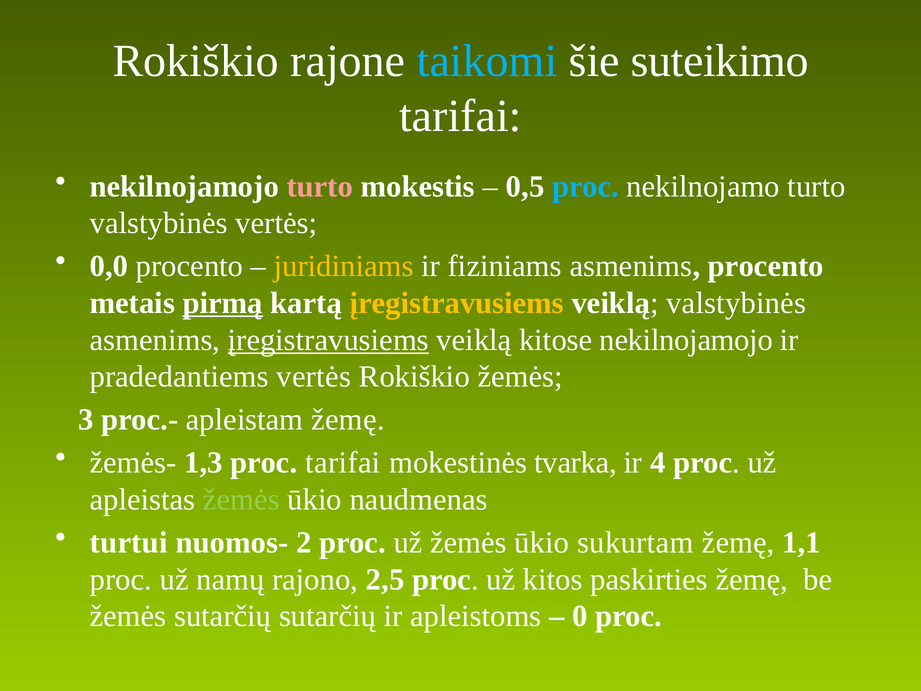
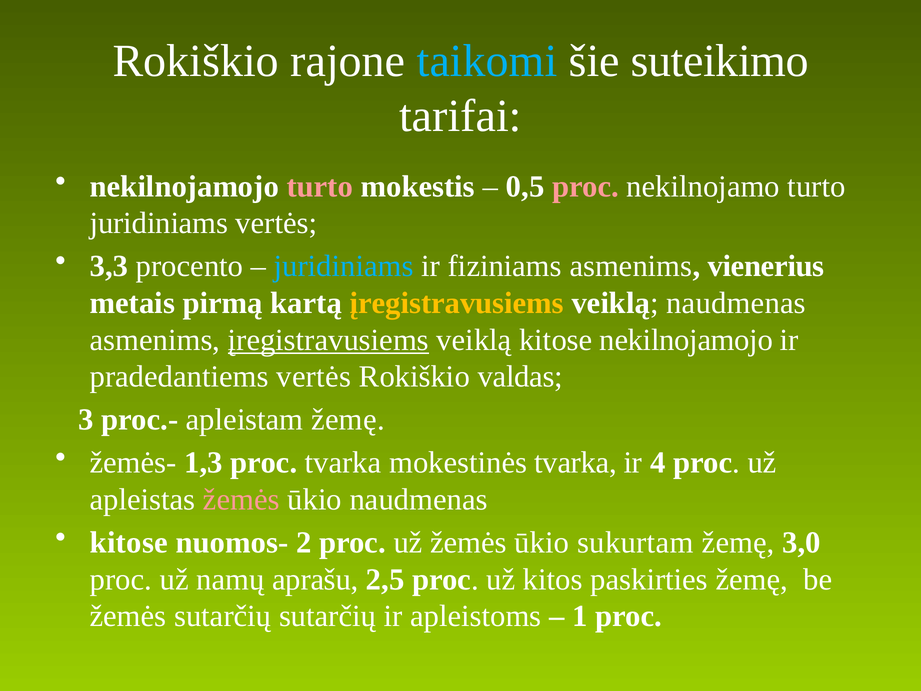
proc at (585, 186) colour: light blue -> pink
valstybinės at (159, 223): valstybinės -> juridiniams
0,0: 0,0 -> 3,3
juridiniams at (344, 266) colour: yellow -> light blue
asmenims procento: procento -> vienerius
pirmą underline: present -> none
veiklą valstybinės: valstybinės -> naudmenas
Rokiškio žemės: žemės -> valdas
proc tarifai: tarifai -> tvarka
žemės at (241, 499) colour: light green -> pink
turtui at (129, 542): turtui -> kitose
1,1: 1,1 -> 3,0
rajono: rajono -> aprašu
0: 0 -> 1
